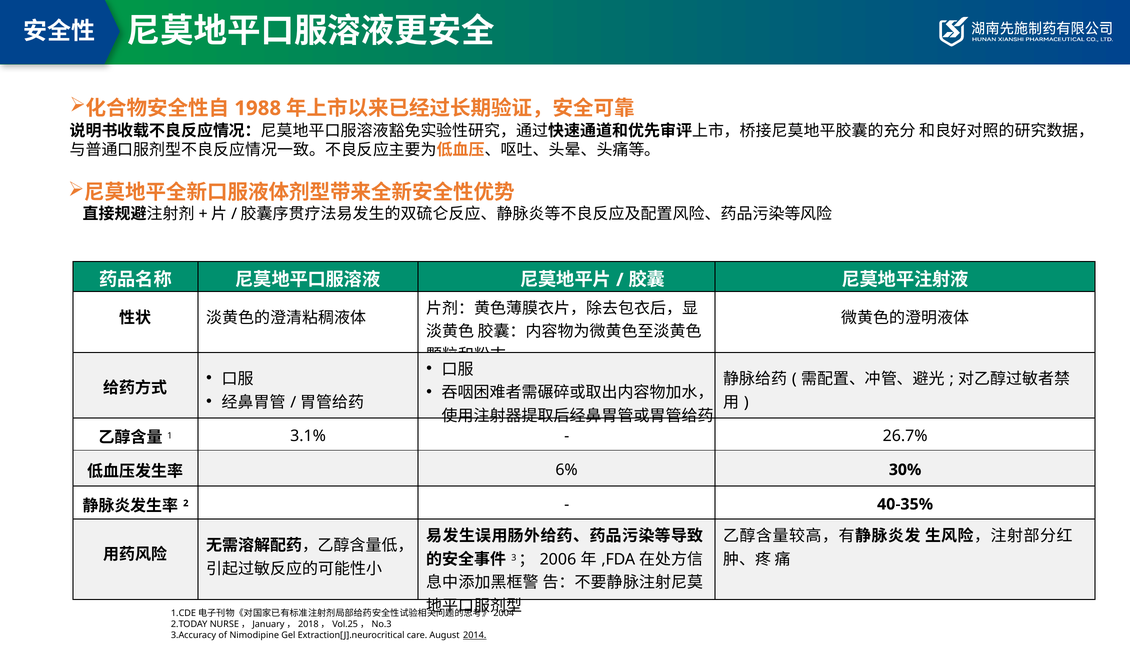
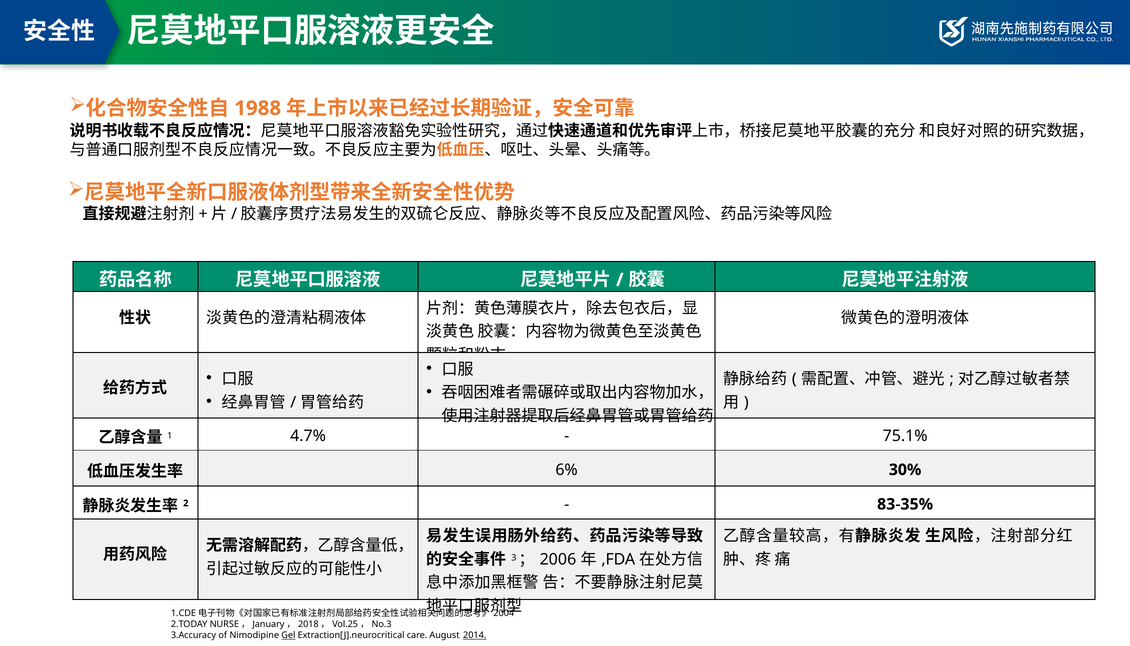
3.1%: 3.1% -> 4.7%
26.7%: 26.7% -> 75.1%
40-35%: 40-35% -> 83-35%
Gel underline: none -> present
